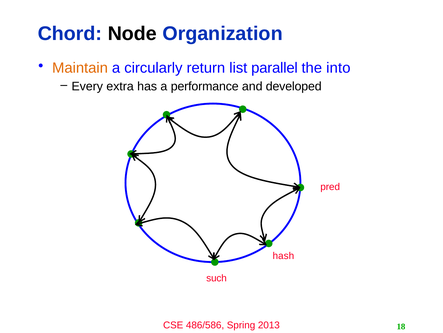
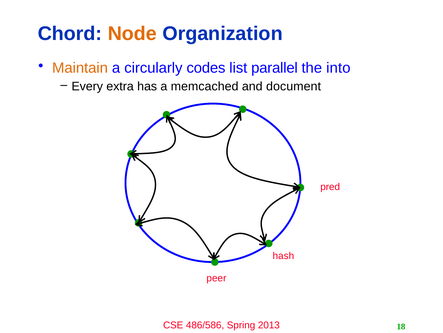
Node colour: black -> orange
return: return -> codes
performance: performance -> memcached
developed: developed -> document
such: such -> peer
